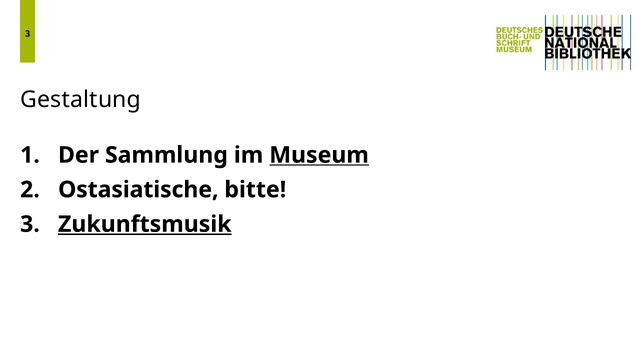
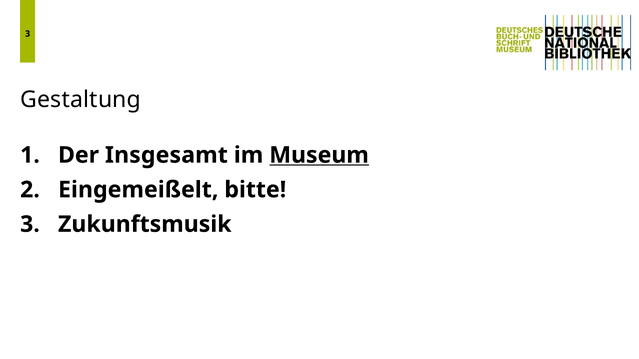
Sammlung: Sammlung -> Insgesamt
Ostasiatische: Ostasiatische -> Eingemeißelt
Zukunftsmusik underline: present -> none
